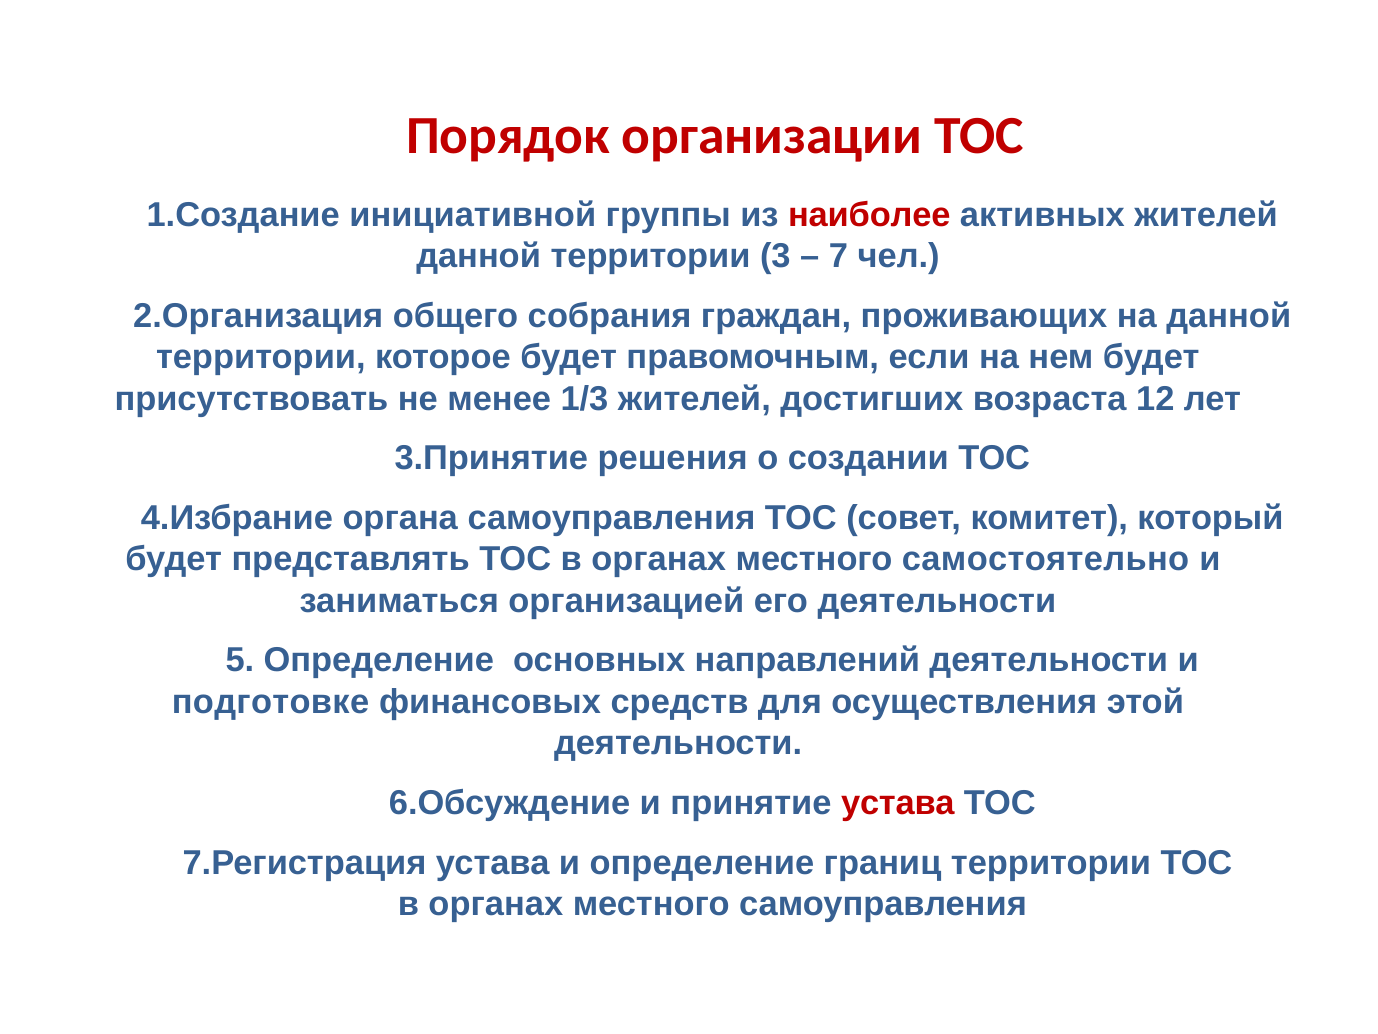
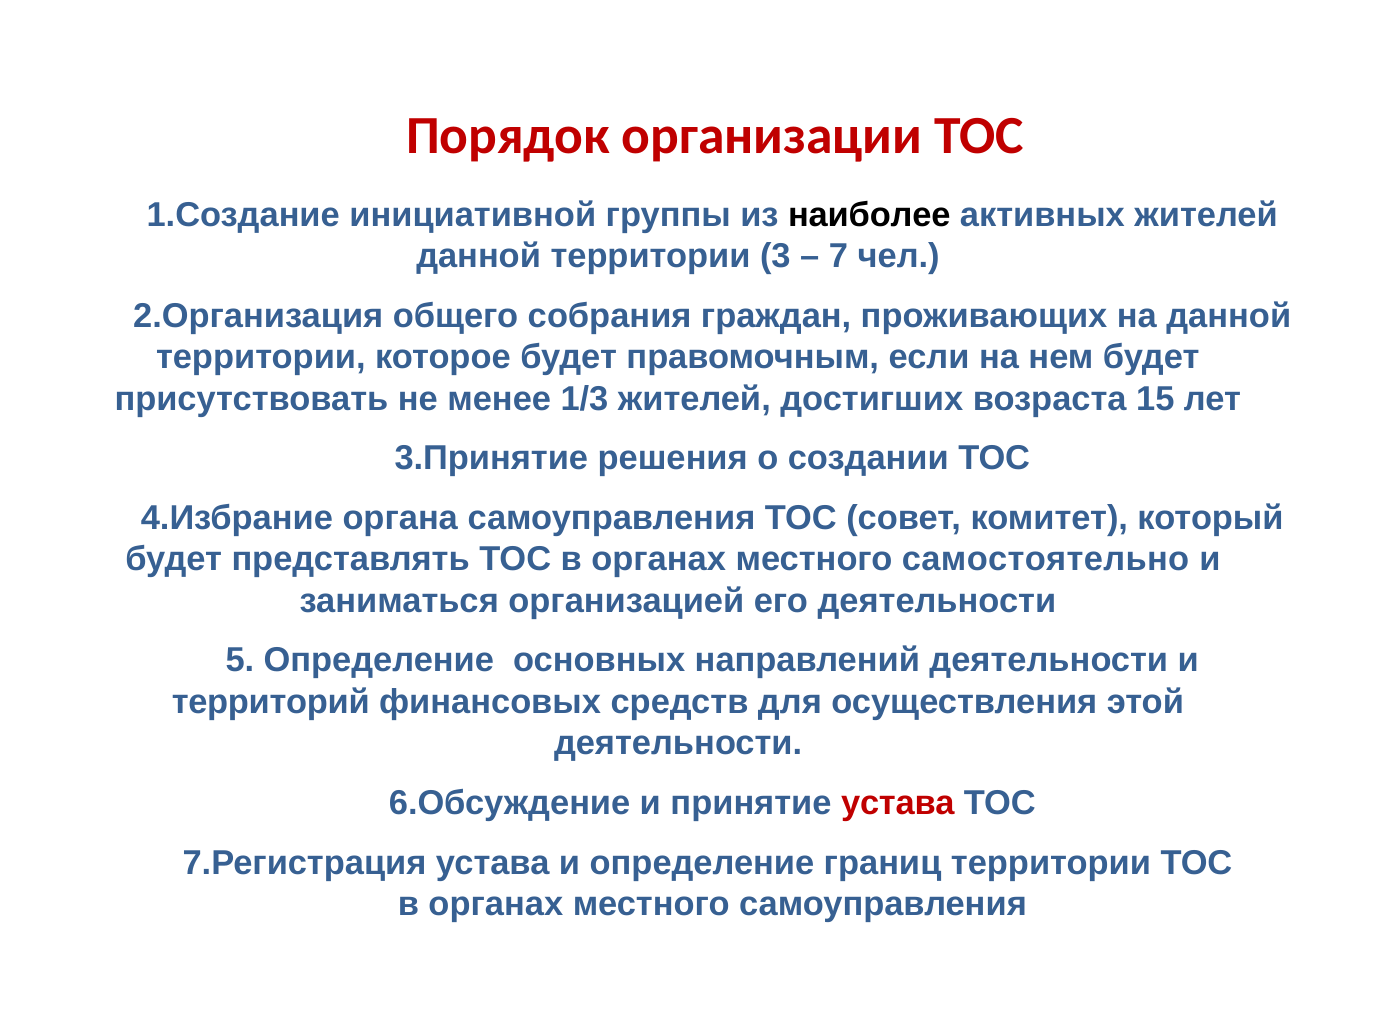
наиболее colour: red -> black
12: 12 -> 15
подготовке: подготовке -> территорий
